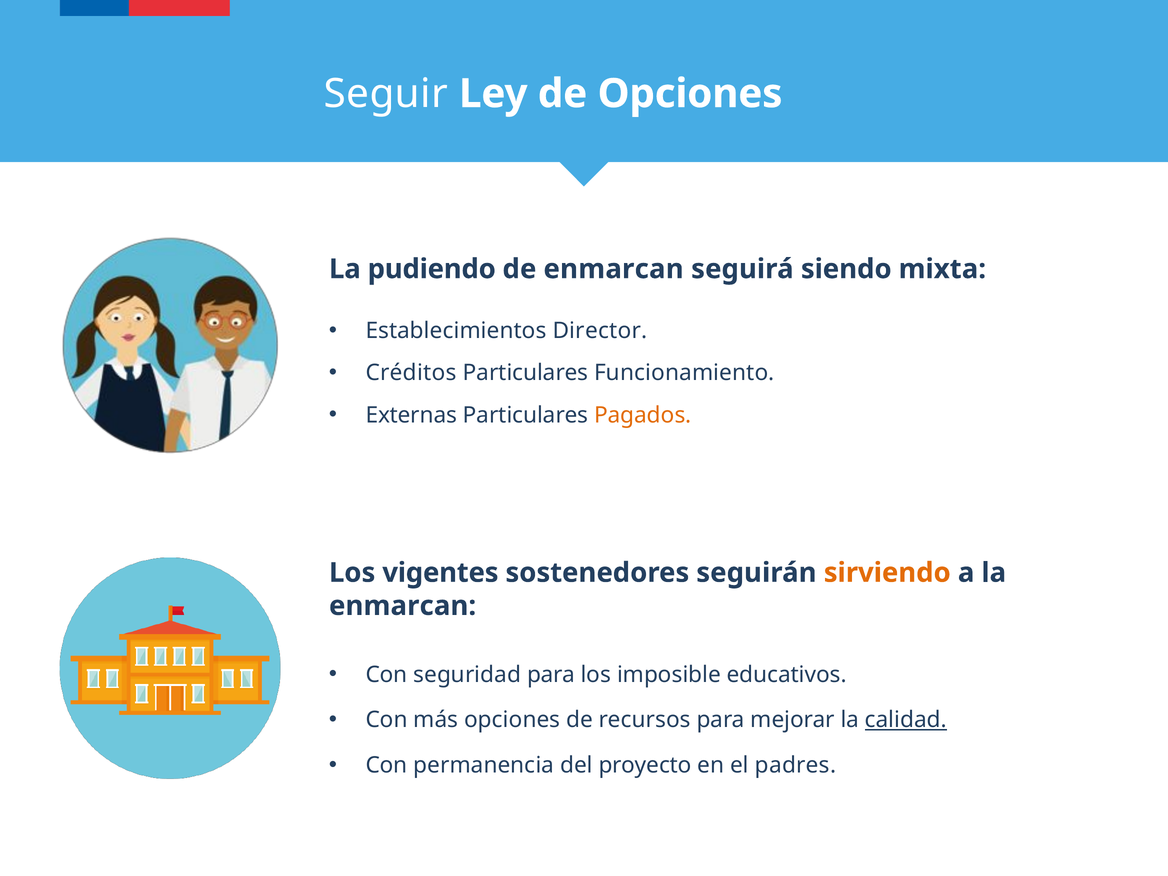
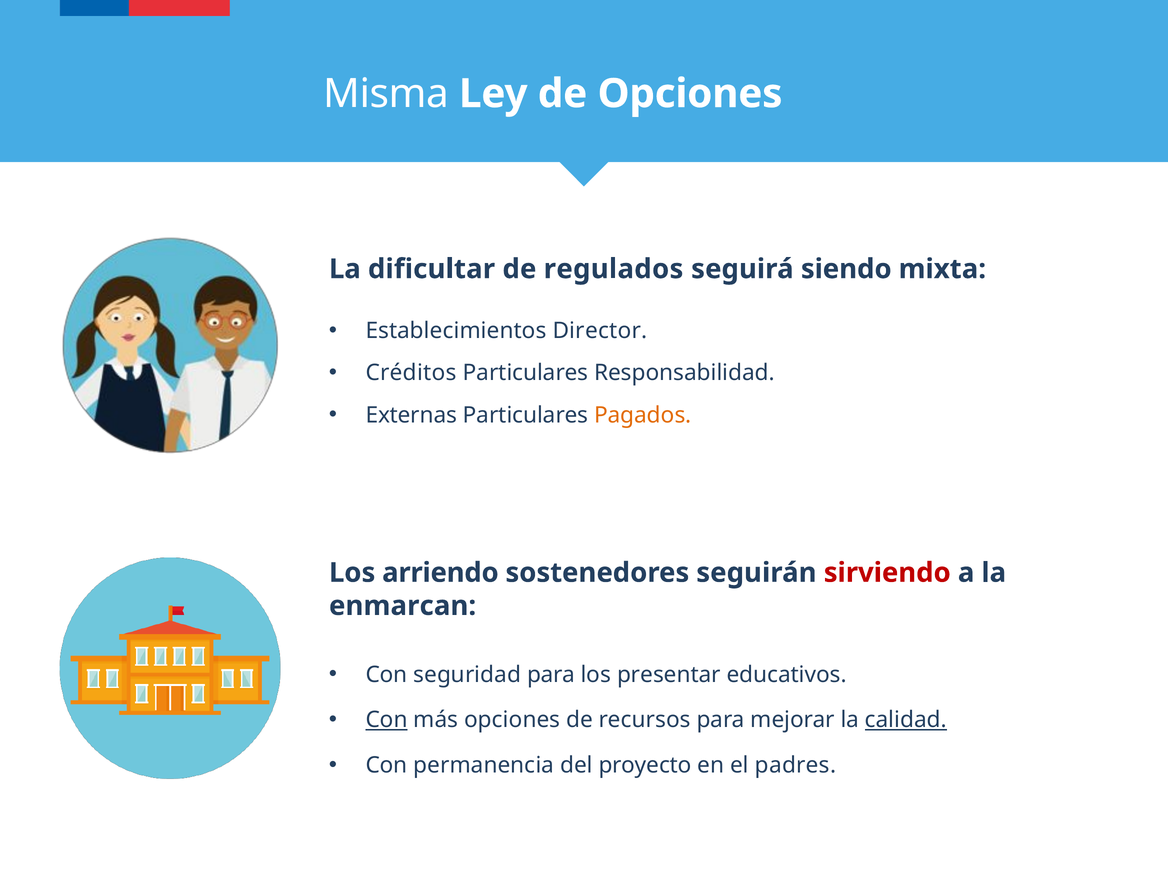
Seguir: Seguir -> Misma
pudiendo: pudiendo -> dificultar
de enmarcan: enmarcan -> regulados
Funcionamiento: Funcionamiento -> Responsabilidad
vigentes: vigentes -> arriendo
sirviendo colour: orange -> red
imposible: imposible -> presentar
Con at (387, 720) underline: none -> present
